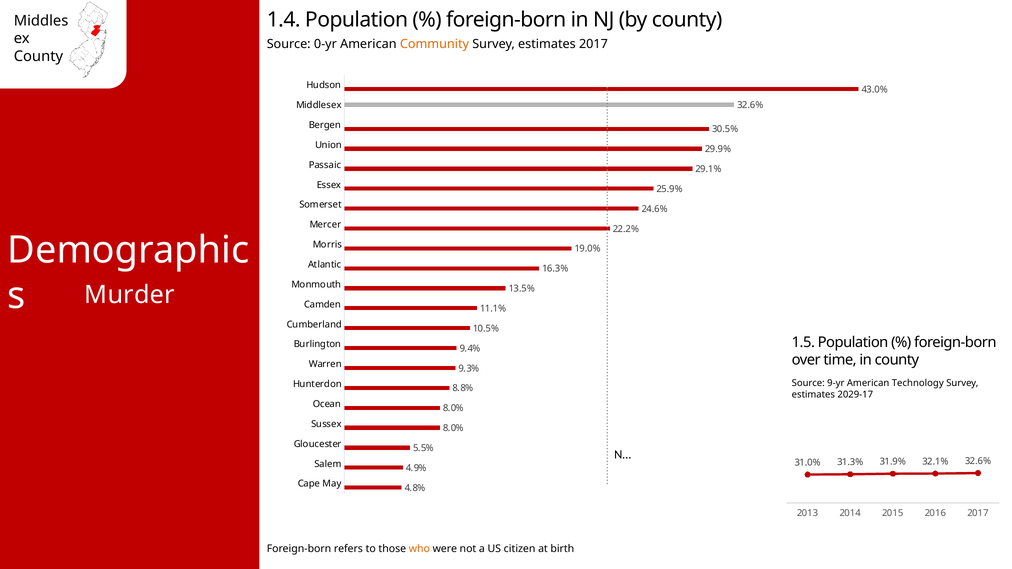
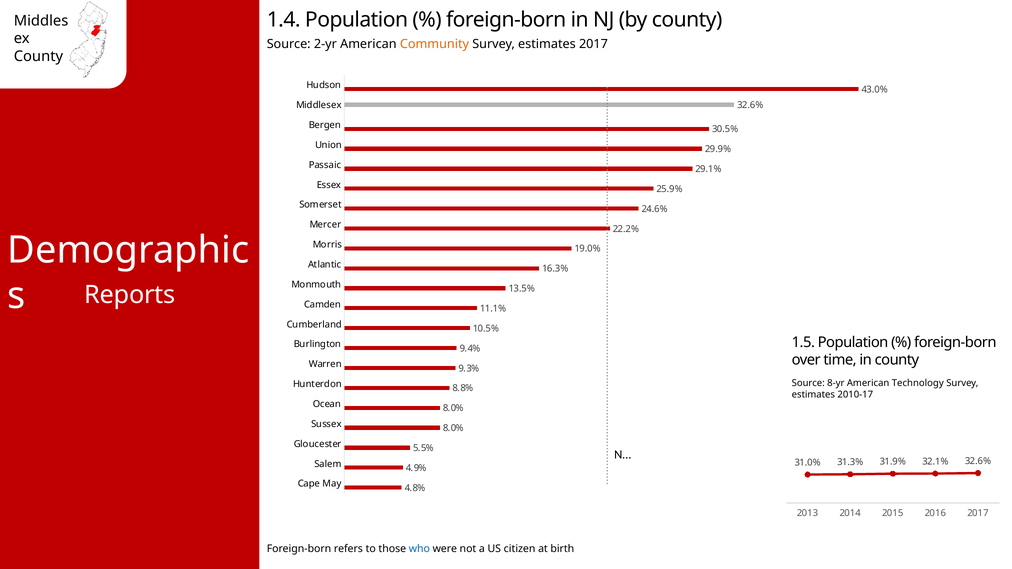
0-yr: 0-yr -> 2-yr
Murder: Murder -> Reports
9-yr: 9-yr -> 8-yr
2029-17: 2029-17 -> 2010-17
who colour: orange -> blue
